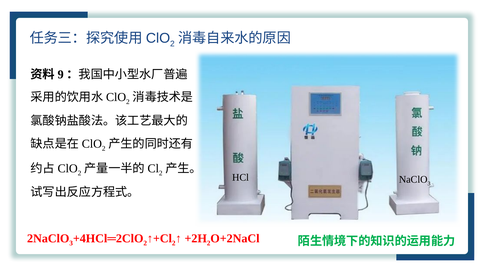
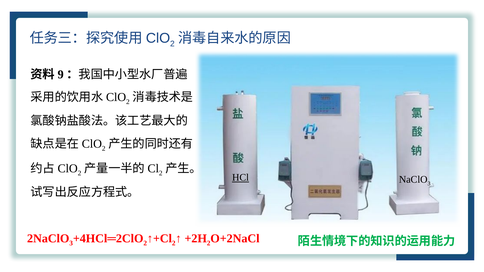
HCl underline: none -> present
